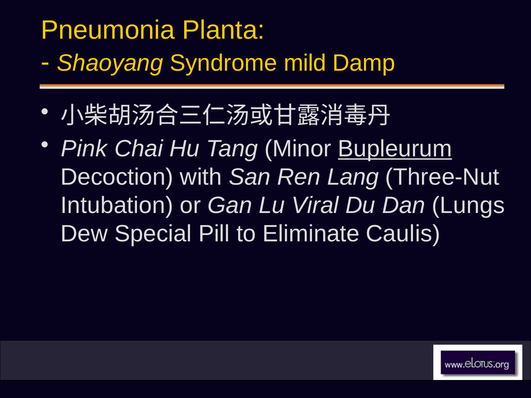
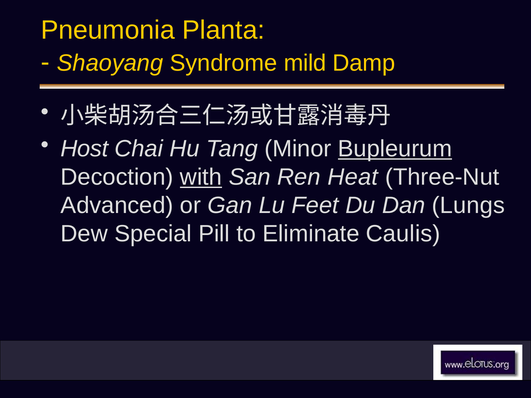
Pink: Pink -> Host
with underline: none -> present
Lang: Lang -> Heat
Intubation: Intubation -> Advanced
Viral: Viral -> Feet
